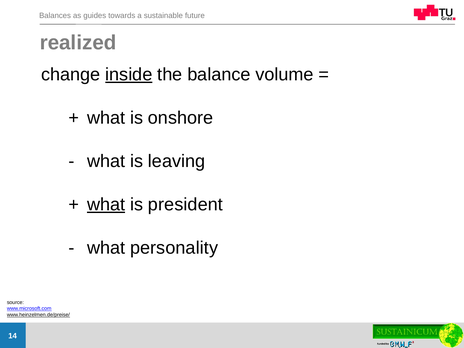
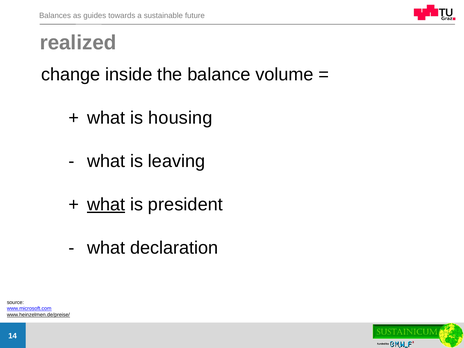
inside underline: present -> none
onshore: onshore -> housing
personality: personality -> declaration
